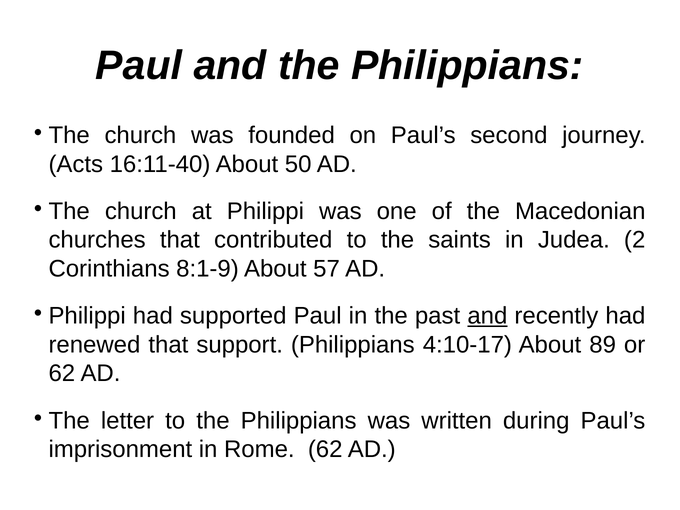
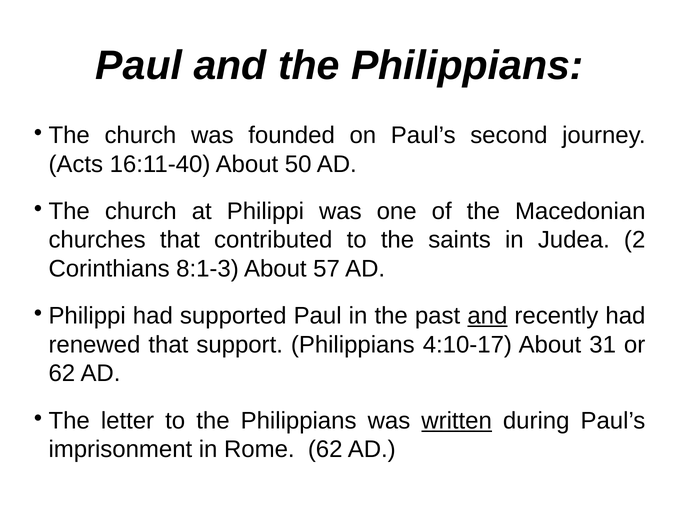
8:1-9: 8:1-9 -> 8:1-3
89: 89 -> 31
written underline: none -> present
